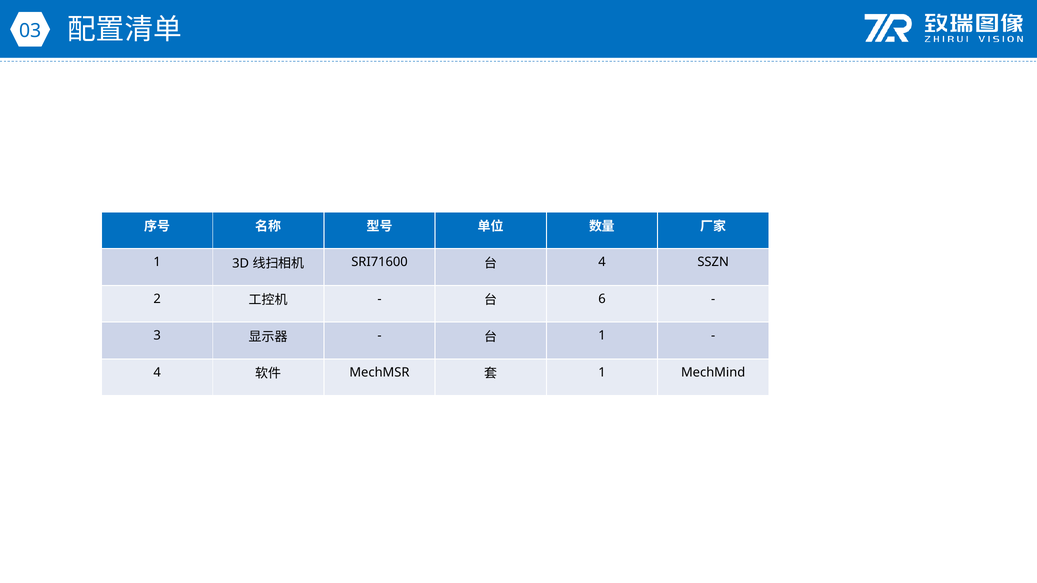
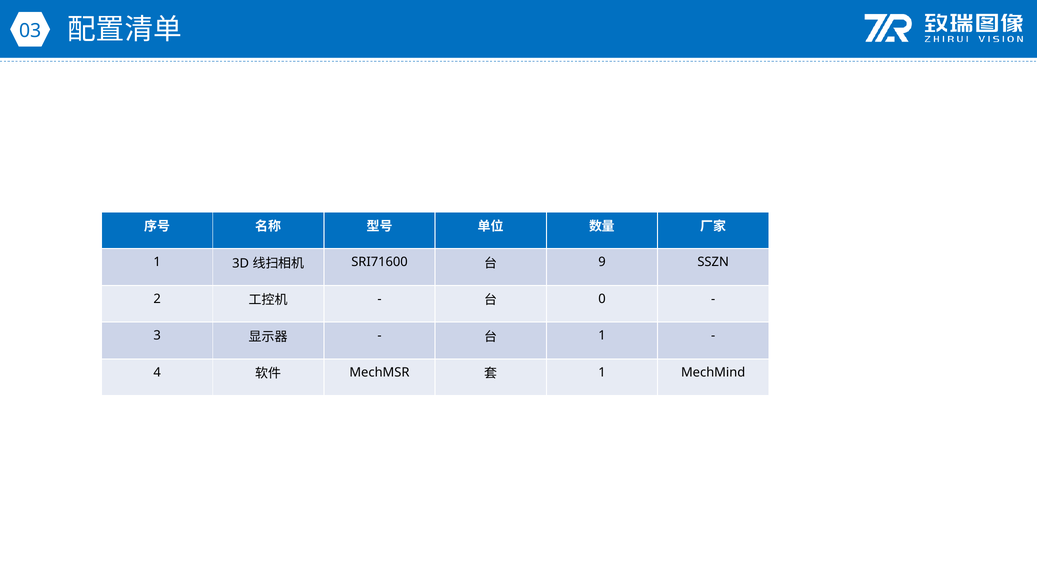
4 at (602, 262): 4 -> 9
6: 6 -> 0
